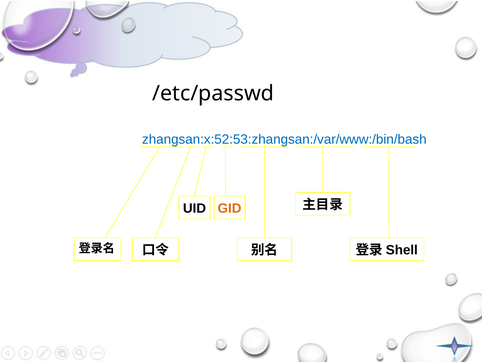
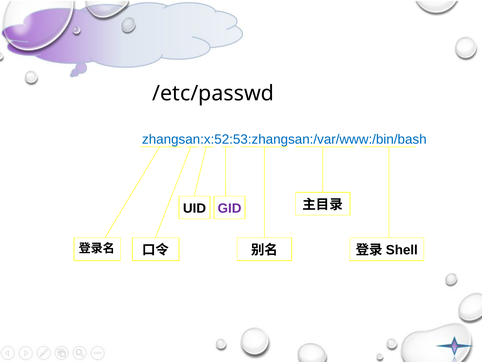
GID colour: orange -> purple
